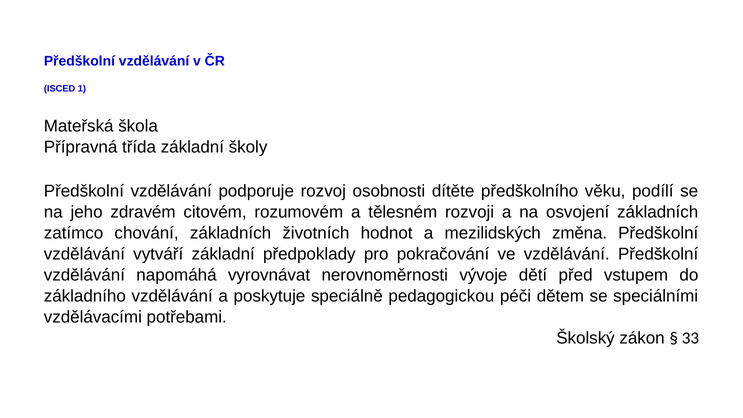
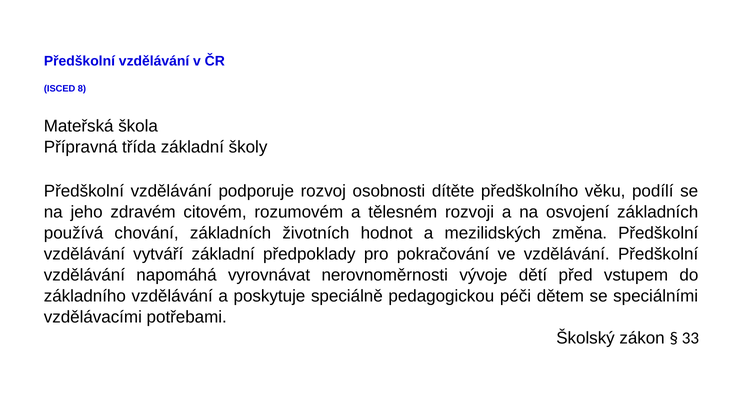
1: 1 -> 8
zatímco: zatímco -> používá
